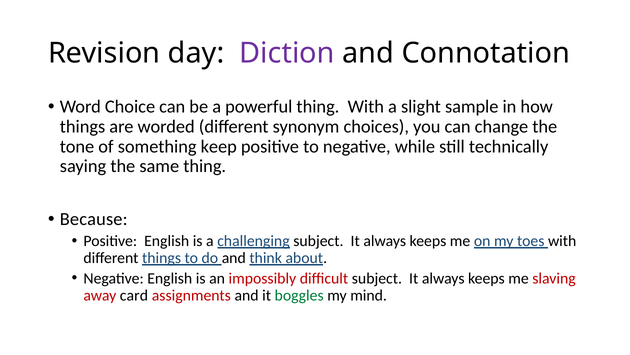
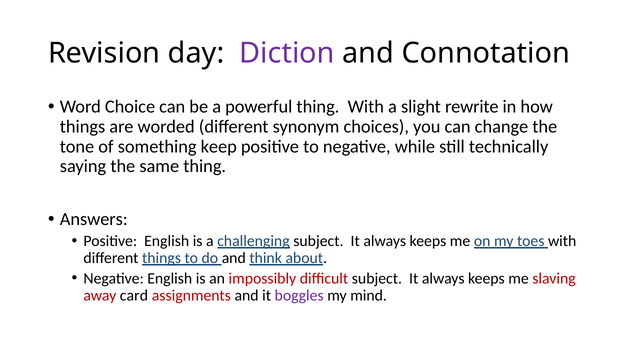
sample: sample -> rewrite
Because: Because -> Answers
boggles colour: green -> purple
